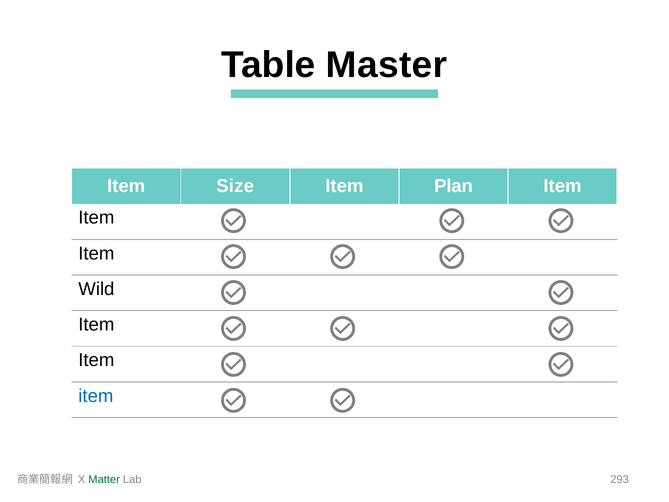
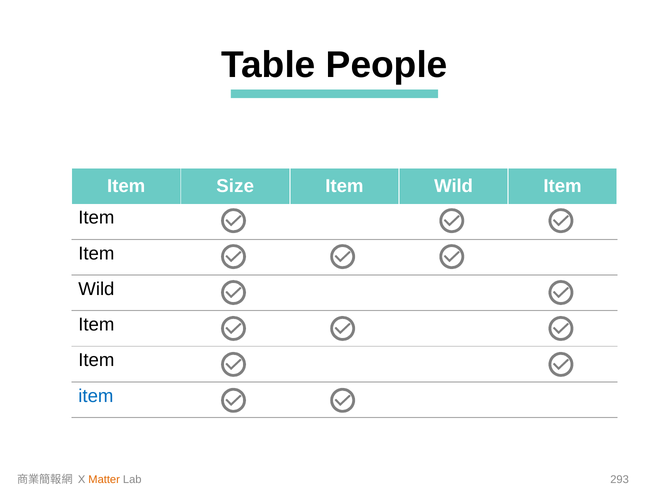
Master: Master -> People
Plan at (454, 186): Plan -> Wild
Matter colour: green -> orange
